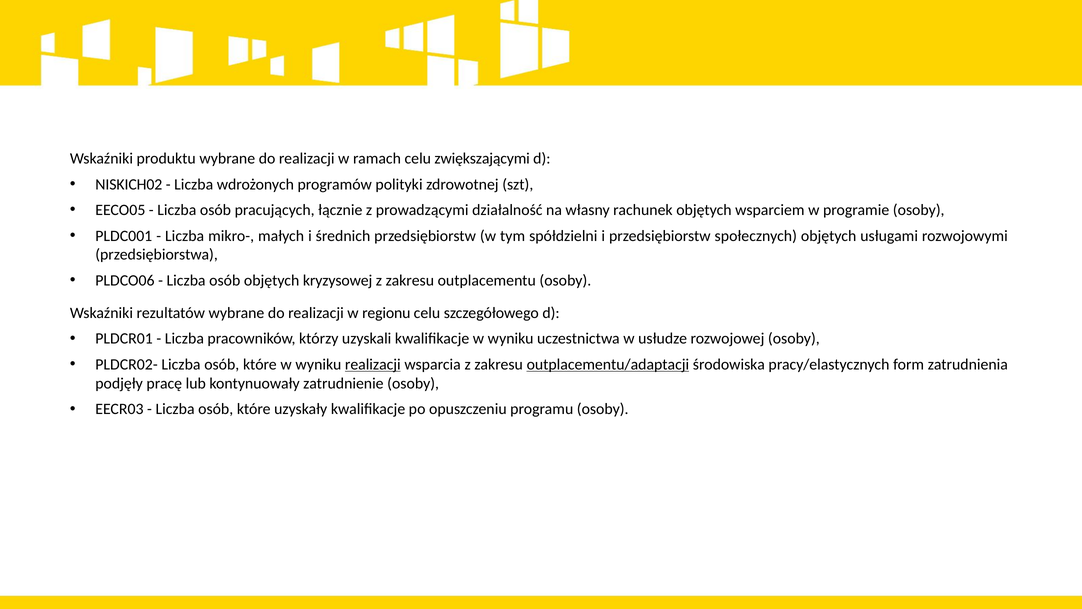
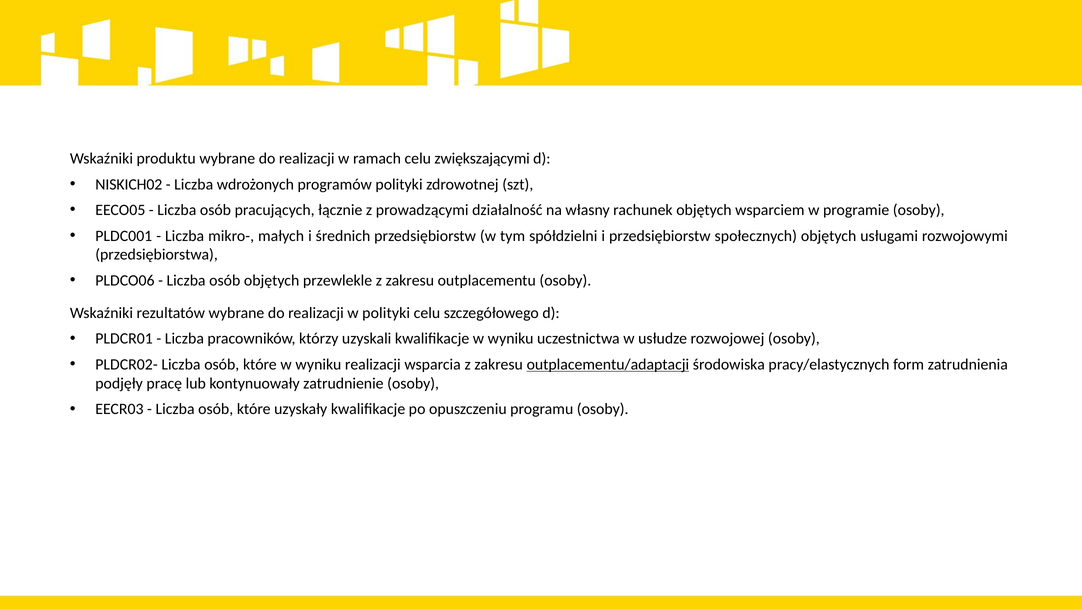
kryzysowej: kryzysowej -> przewlekle
w regionu: regionu -> polityki
realizacji at (373, 364) underline: present -> none
